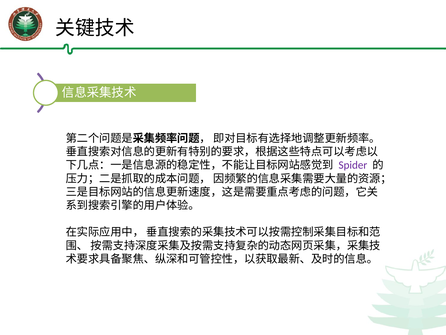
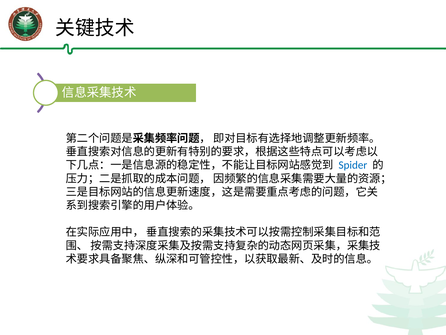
Spider colour: purple -> blue
